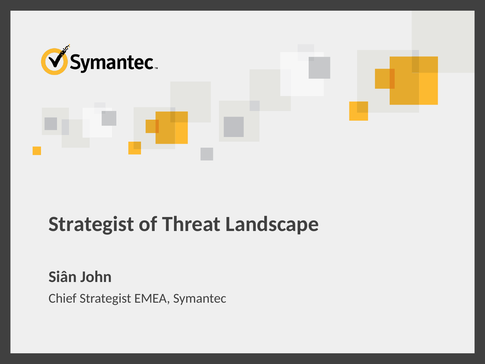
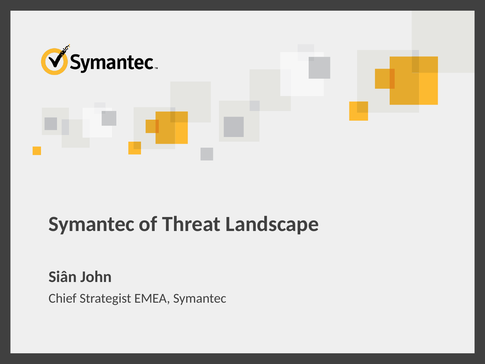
Strategist at (91, 224): Strategist -> Symantec
